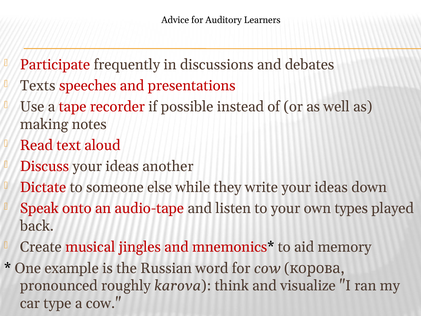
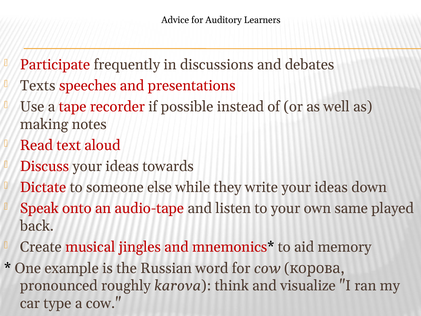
another: another -> towards
types: types -> same
